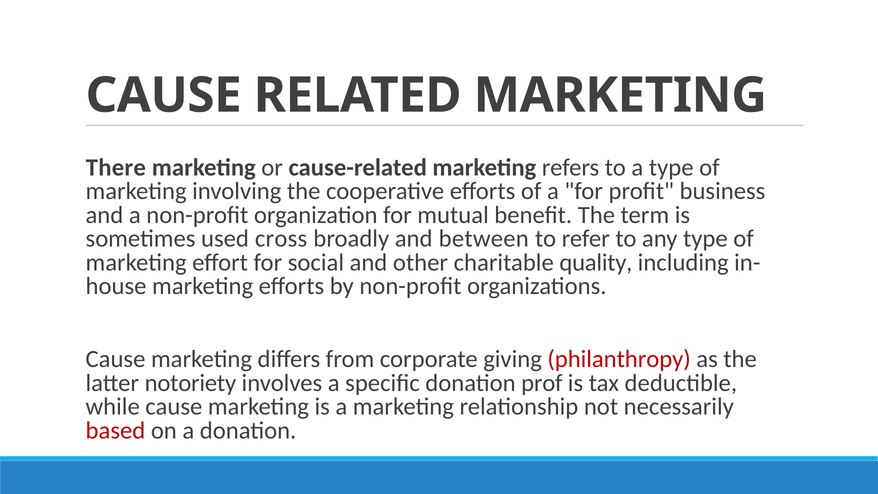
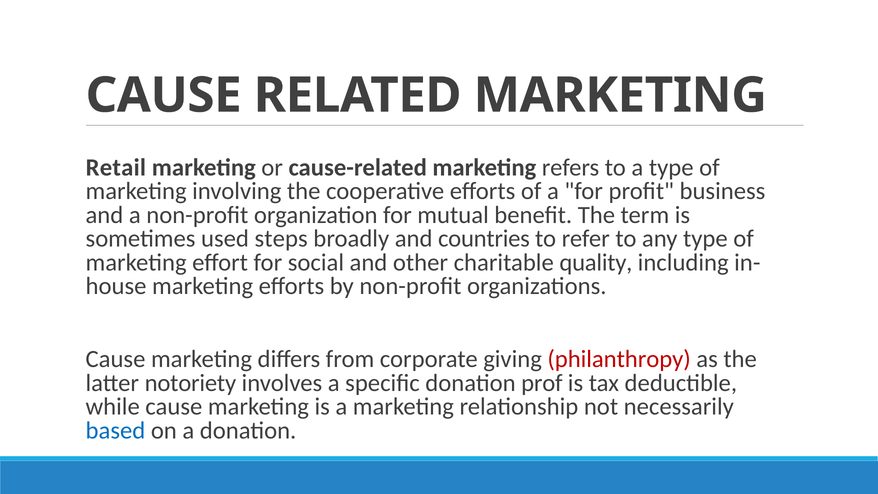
There: There -> Retail
cross: cross -> steps
between: between -> countries
based colour: red -> blue
